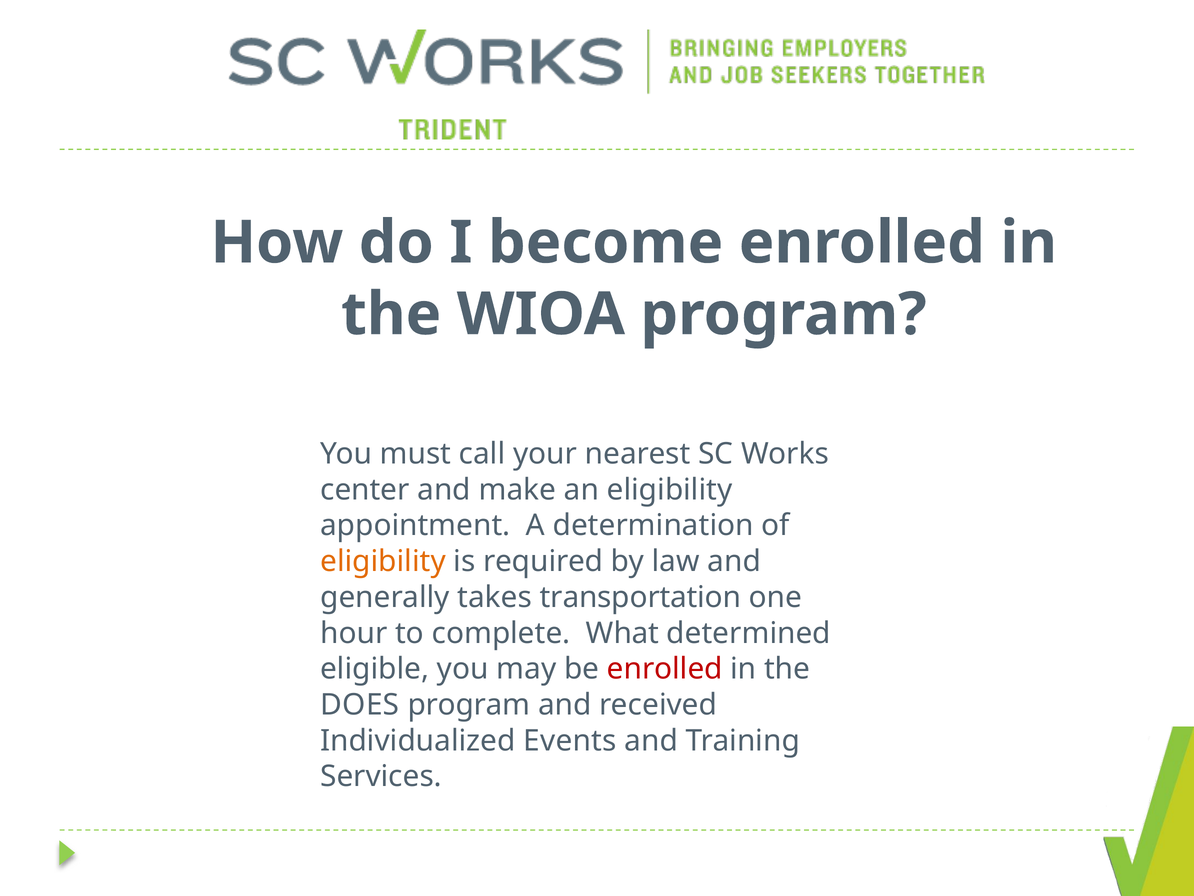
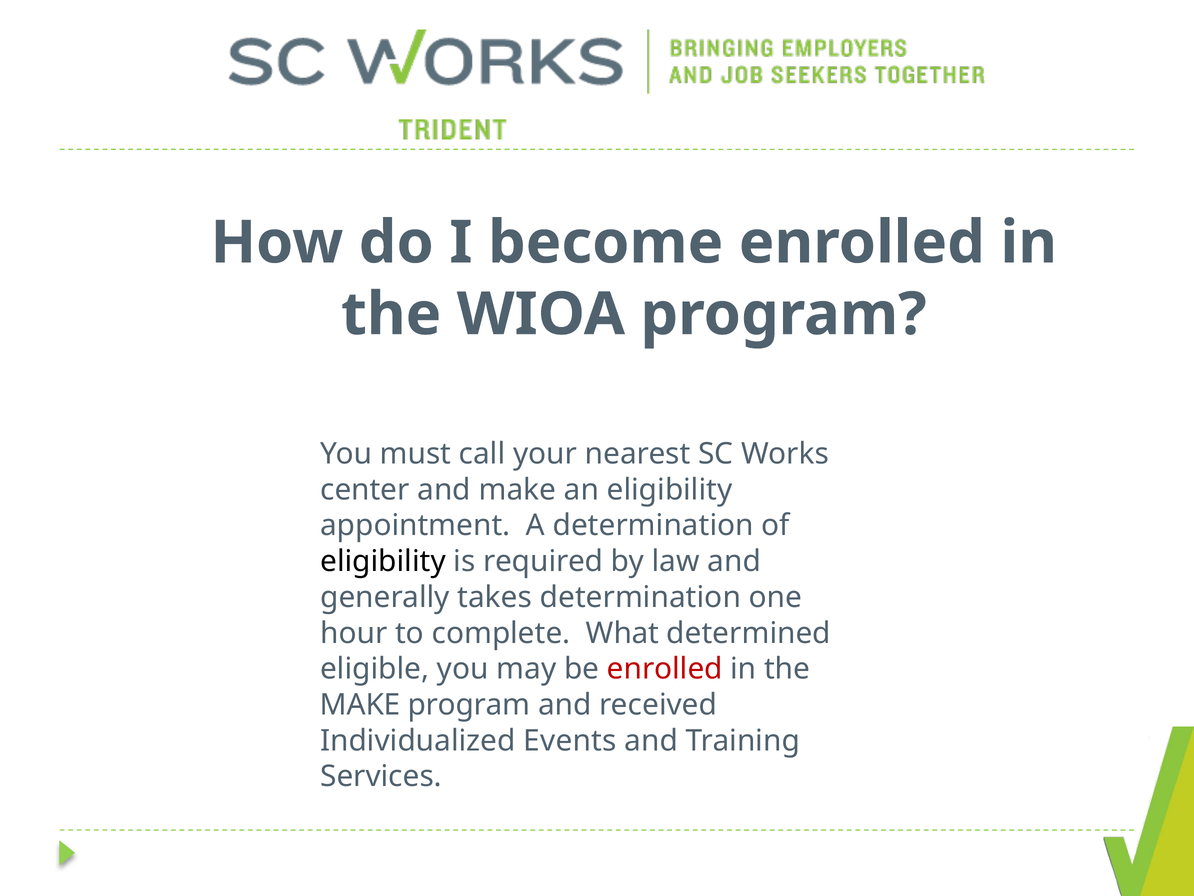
eligibility at (383, 561) colour: orange -> black
takes transportation: transportation -> determination
DOES at (360, 704): DOES -> MAKE
